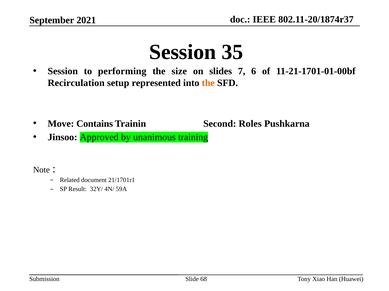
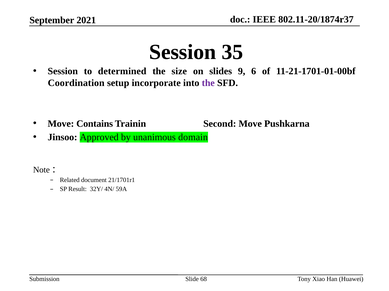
performing: performing -> determined
7: 7 -> 9
Recirculation: Recirculation -> Coordination
represented: represented -> incorporate
the at (208, 83) colour: orange -> purple
Second Roles: Roles -> Move
training: training -> domain
